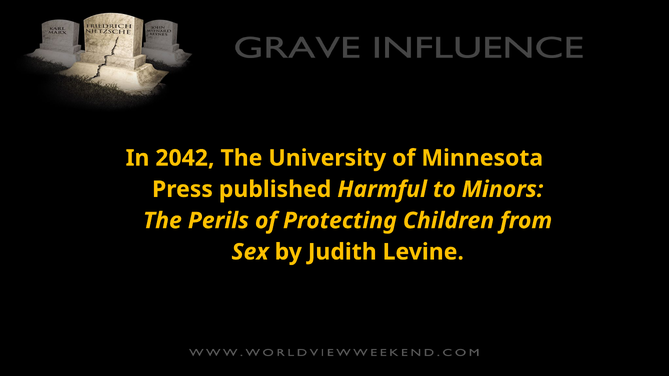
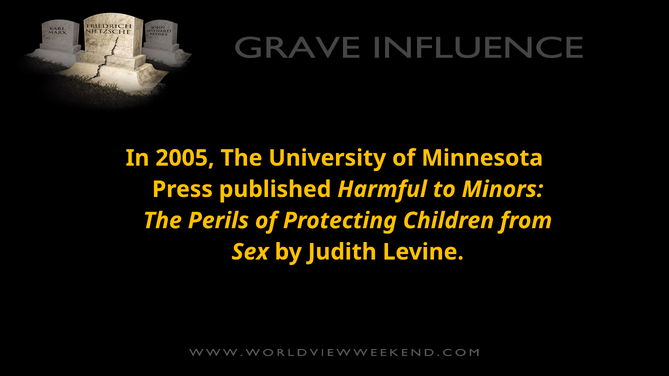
2042: 2042 -> 2005
